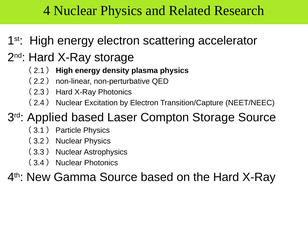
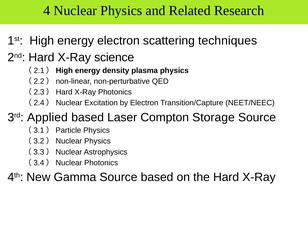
accelerator: accelerator -> techniques
X-Ray storage: storage -> science
